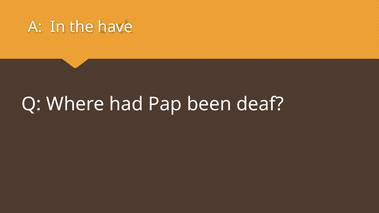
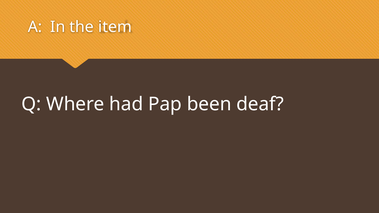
have: have -> item
